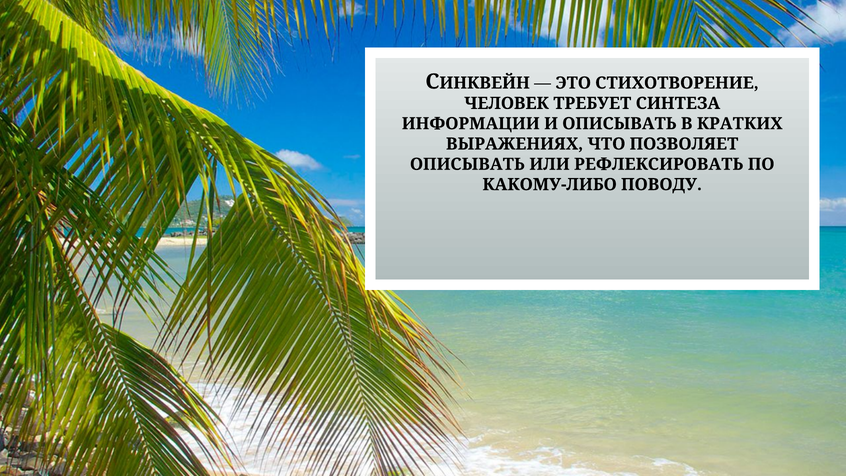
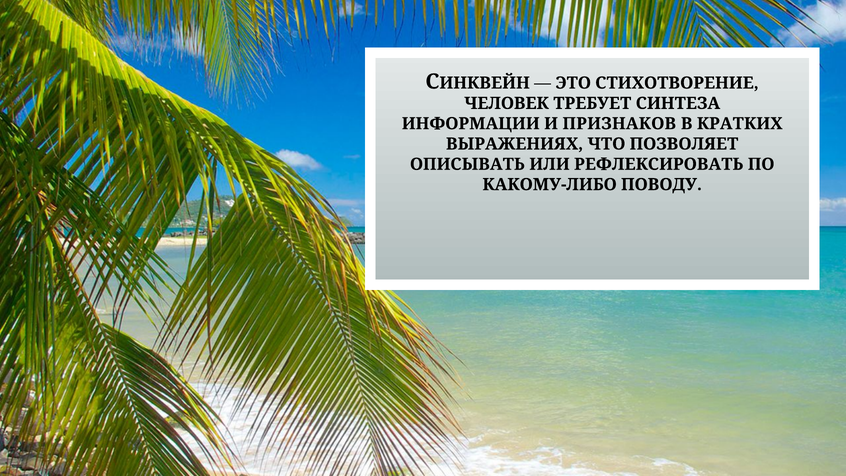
И ОПИСЫВАТЬ: ОПИСЫВАТЬ -> ПРИЗНАКОВ
